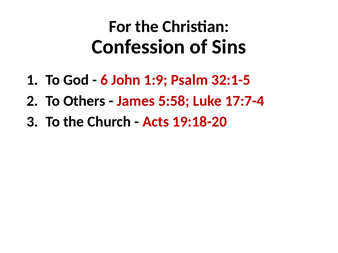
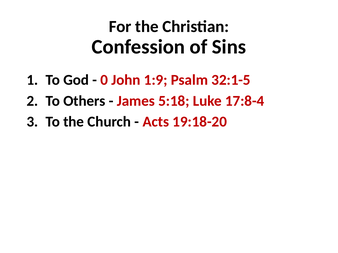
6: 6 -> 0
5:58: 5:58 -> 5:18
17:7-4: 17:7-4 -> 17:8-4
